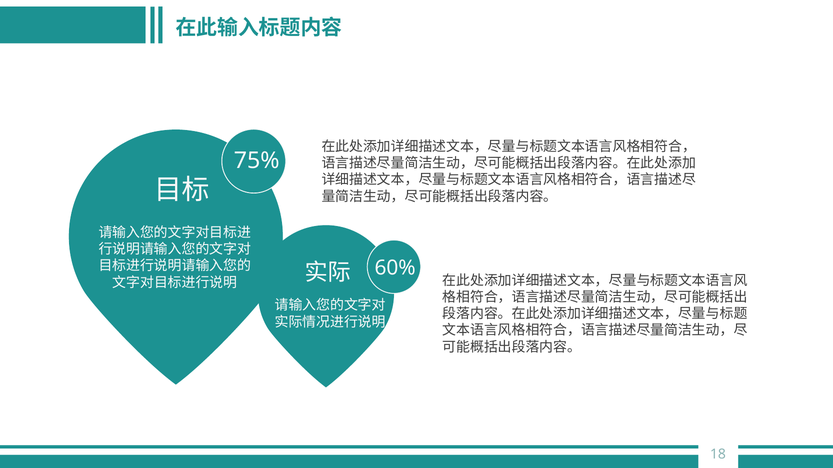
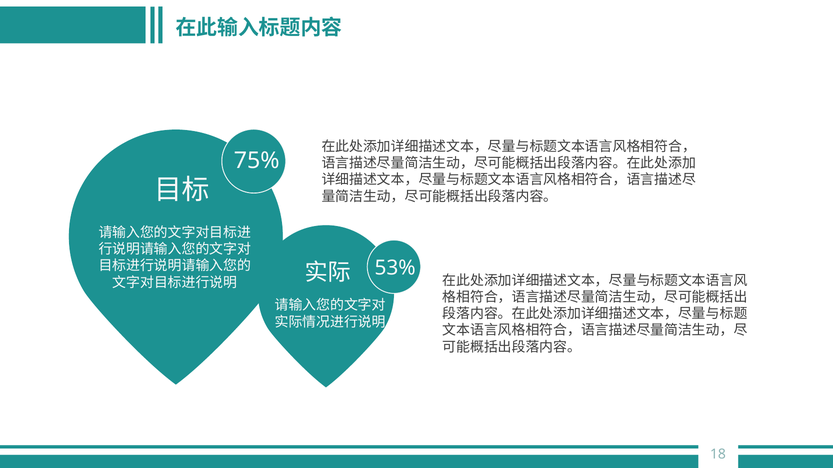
60%: 60% -> 53%
